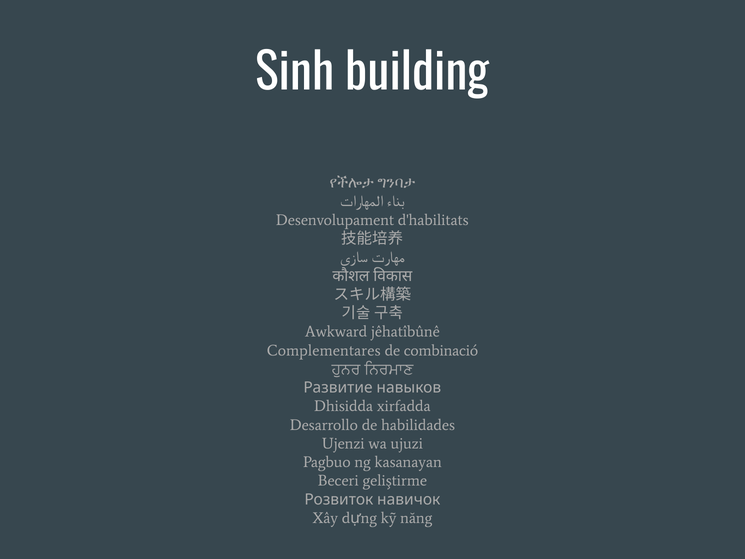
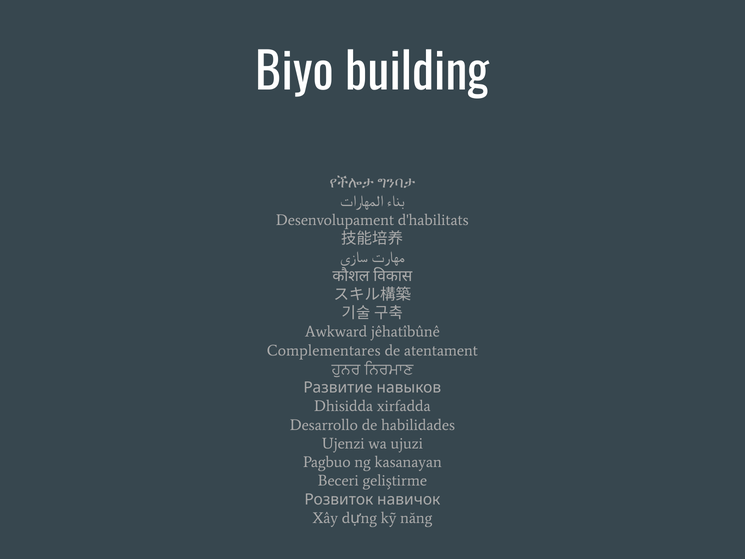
Sinh: Sinh -> Biyo
combinació: combinació -> atentament
